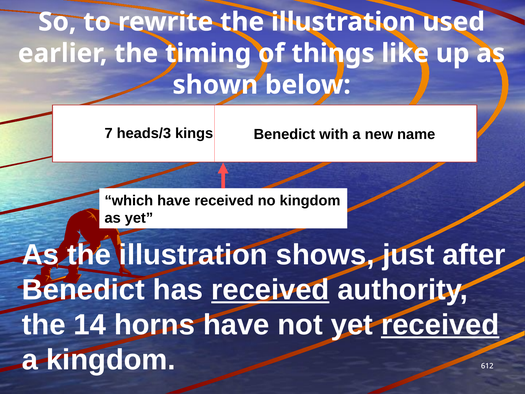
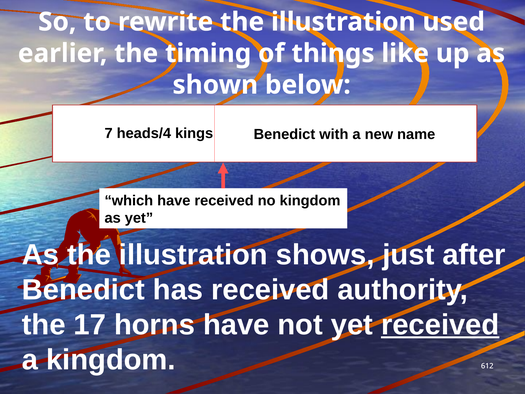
heads/3: heads/3 -> heads/4
received at (270, 290) underline: present -> none
14: 14 -> 17
